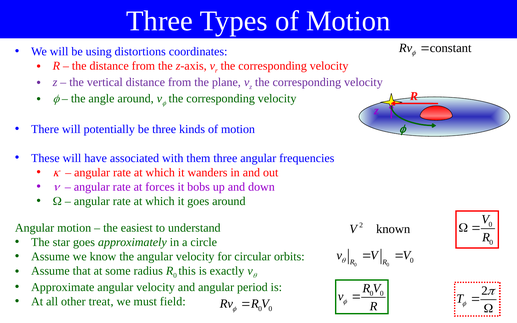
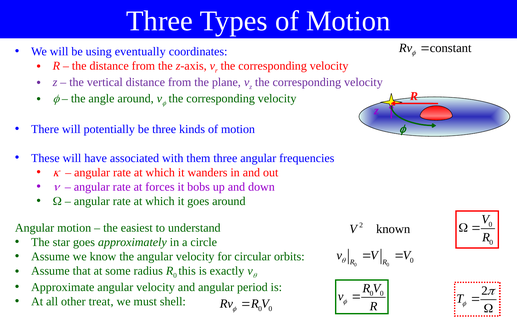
distortions: distortions -> eventually
field: field -> shell
